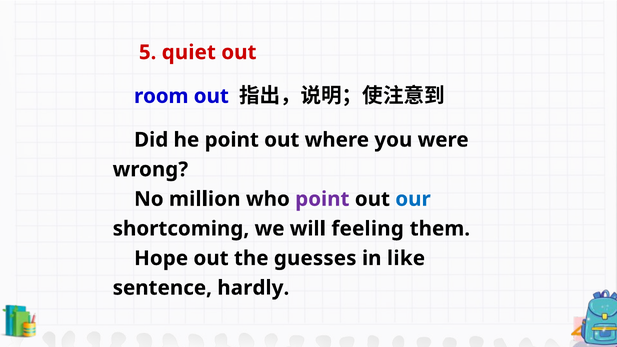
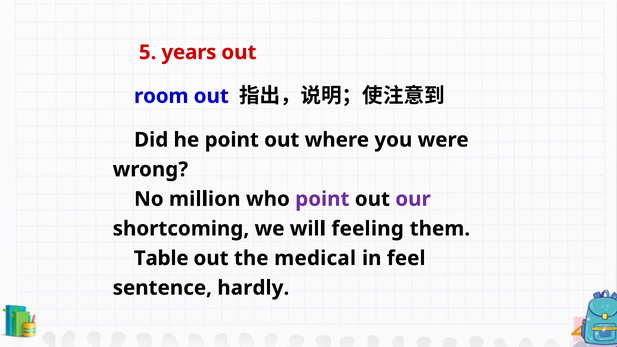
quiet: quiet -> years
our colour: blue -> purple
Hope: Hope -> Table
guesses: guesses -> medical
like: like -> feel
